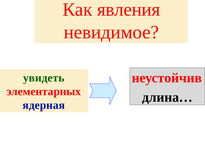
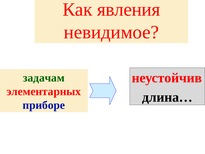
увидеть: увидеть -> задачам
ядерная: ядерная -> приборе
